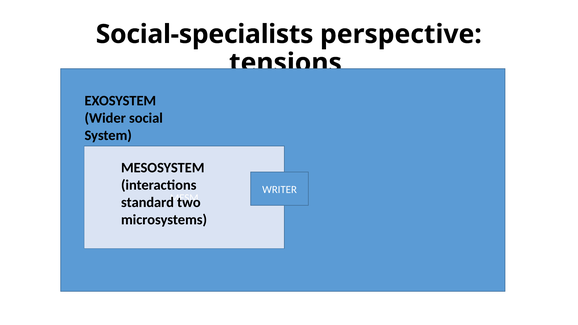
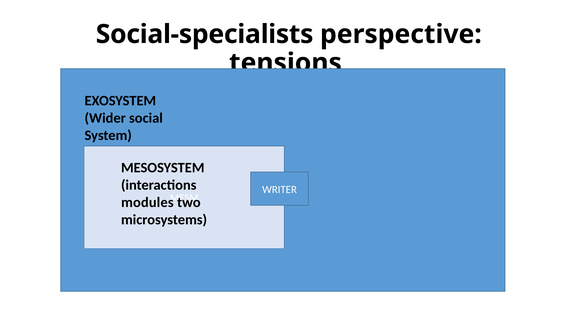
standard: standard -> modules
